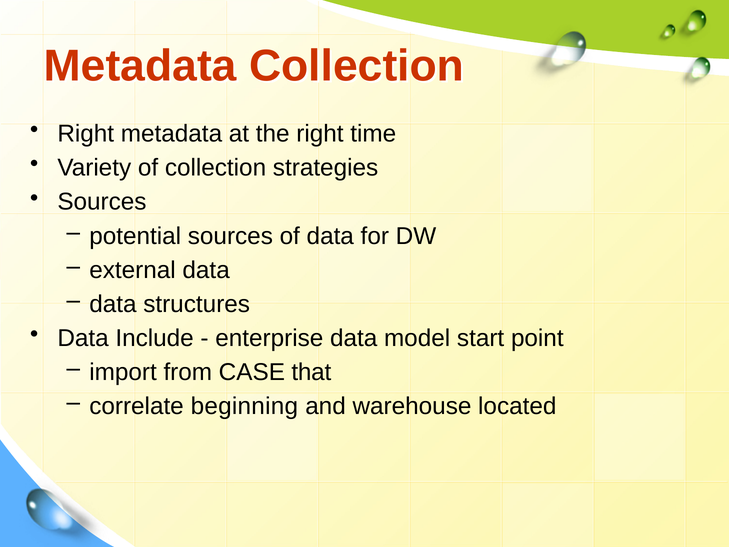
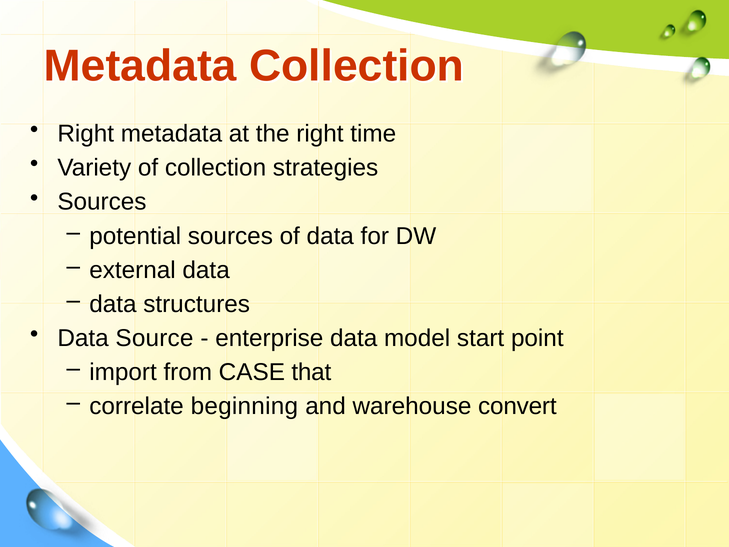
Include: Include -> Source
located: located -> convert
